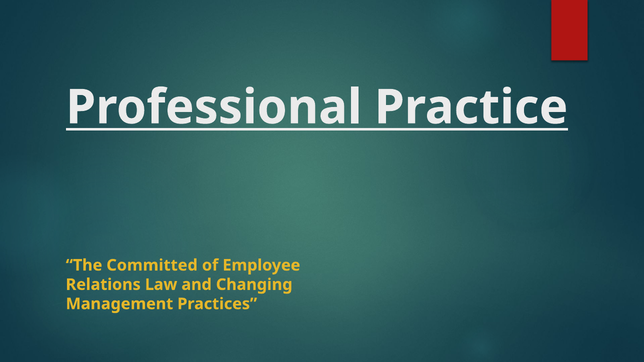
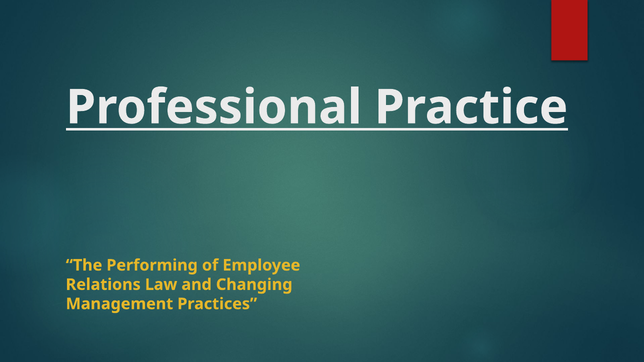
Committed: Committed -> Performing
